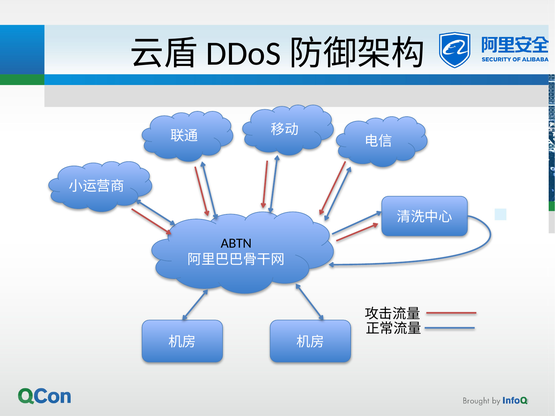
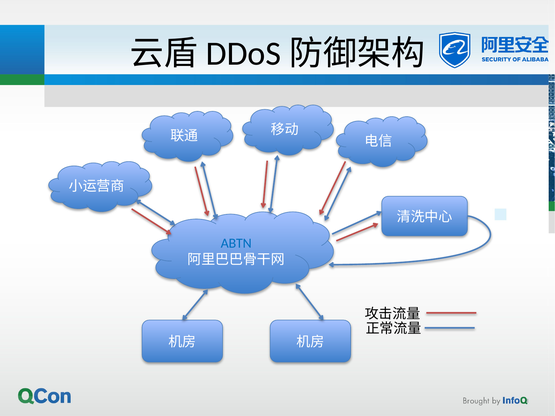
ABTN colour: black -> blue
